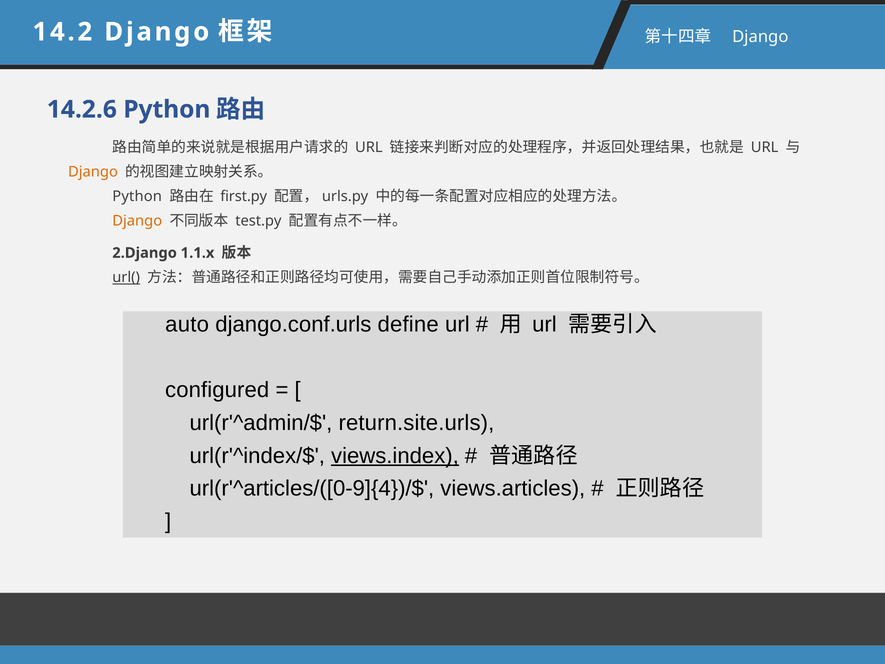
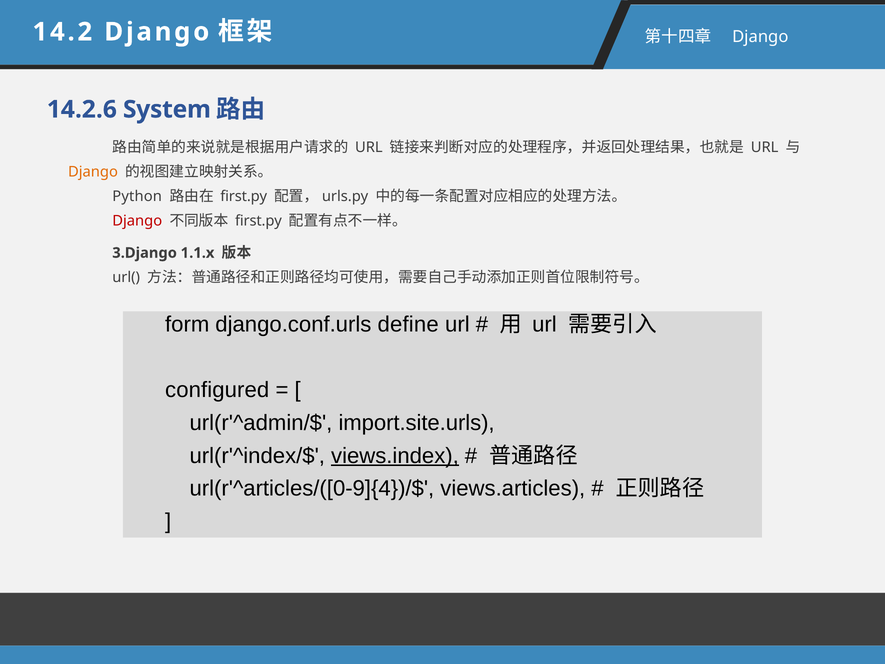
14.2.6 Python: Python -> System
Django at (137, 221) colour: orange -> red
test.py at (258, 221): test.py -> first.py
2.Django: 2.Django -> 3.Django
url( underline: present -> none
auto: auto -> form
return.site.urls: return.site.urls -> import.site.urls
